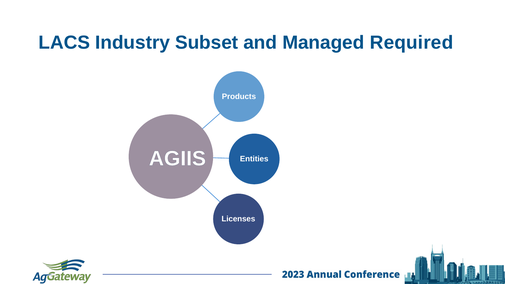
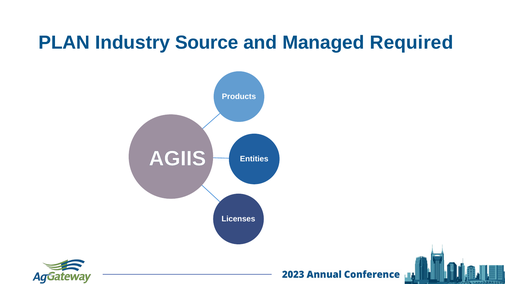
LACS: LACS -> PLAN
Subset: Subset -> Source
